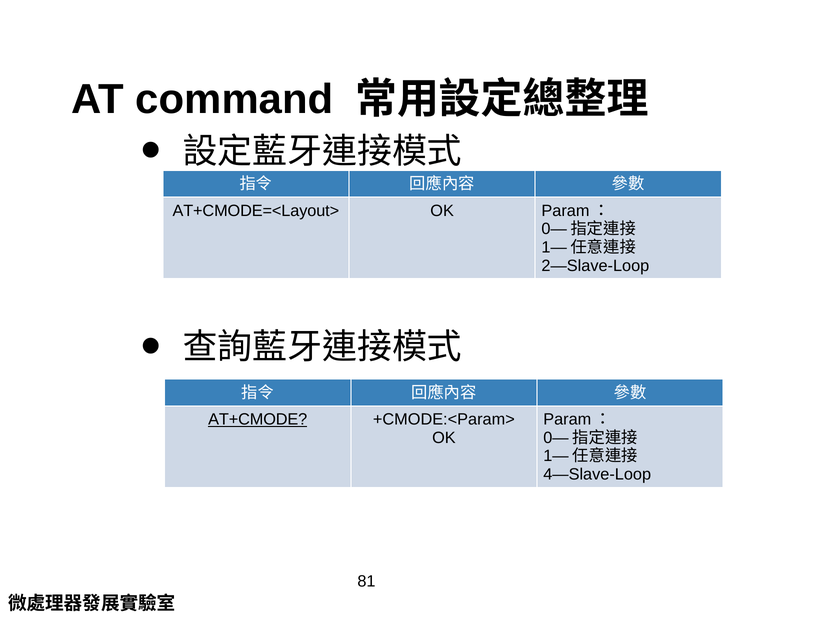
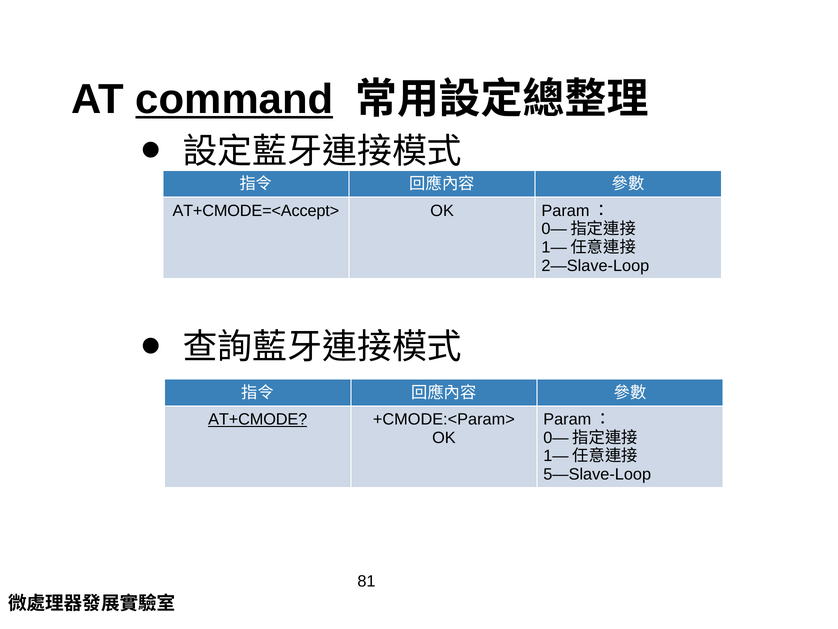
command underline: none -> present
AT+CMODE=<Layout>: AT+CMODE=<Layout> -> AT+CMODE=<Accept>
4―Slave-Loop: 4―Slave-Loop -> 5―Slave-Loop
